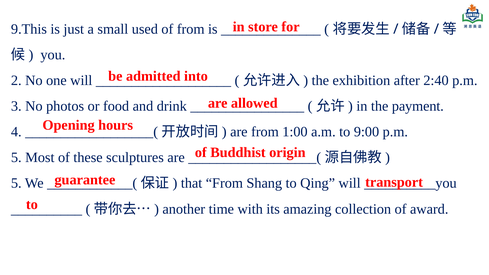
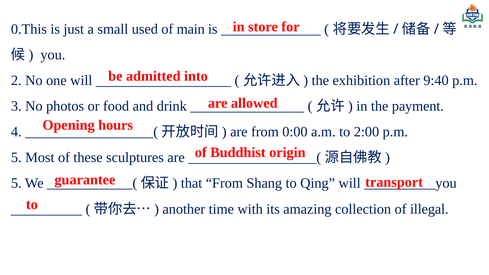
9.This: 9.This -> 0.This
of from: from -> main
2:40: 2:40 -> 9:40
1:00: 1:00 -> 0:00
9:00: 9:00 -> 2:00
award: award -> illegal
